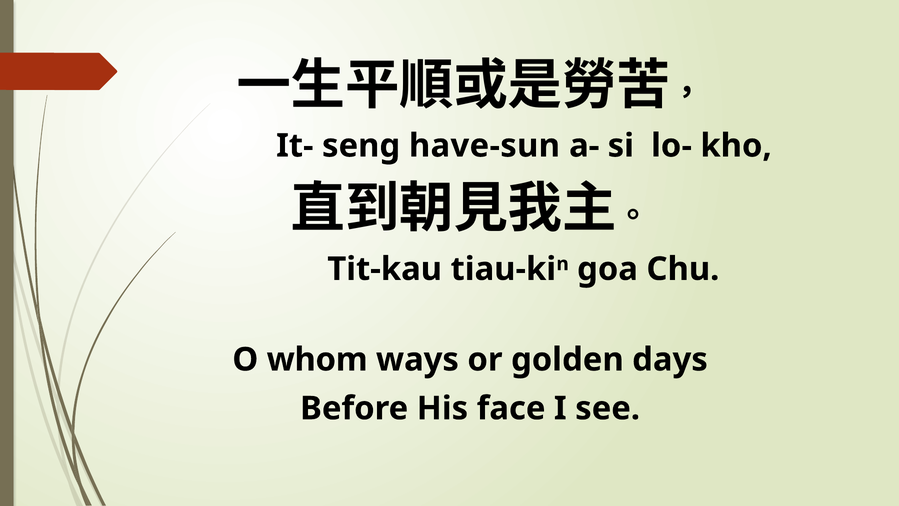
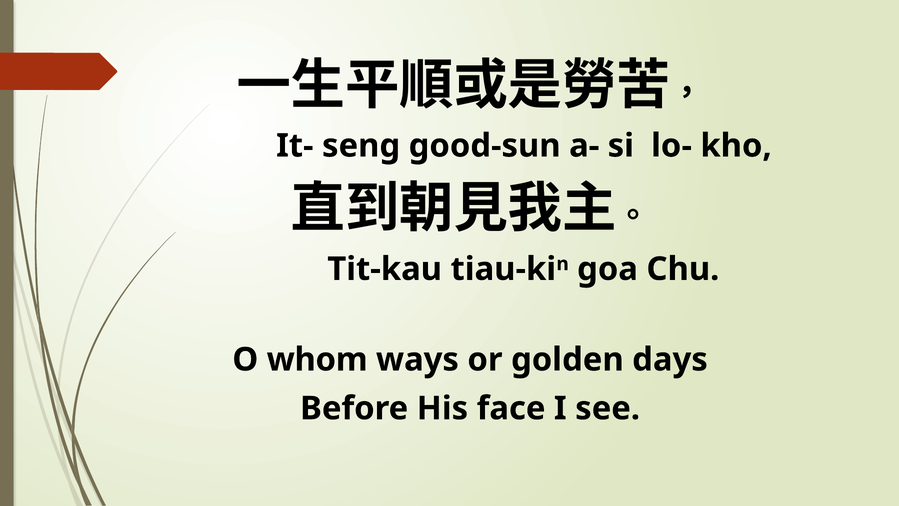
have-sun: have-sun -> good-sun
